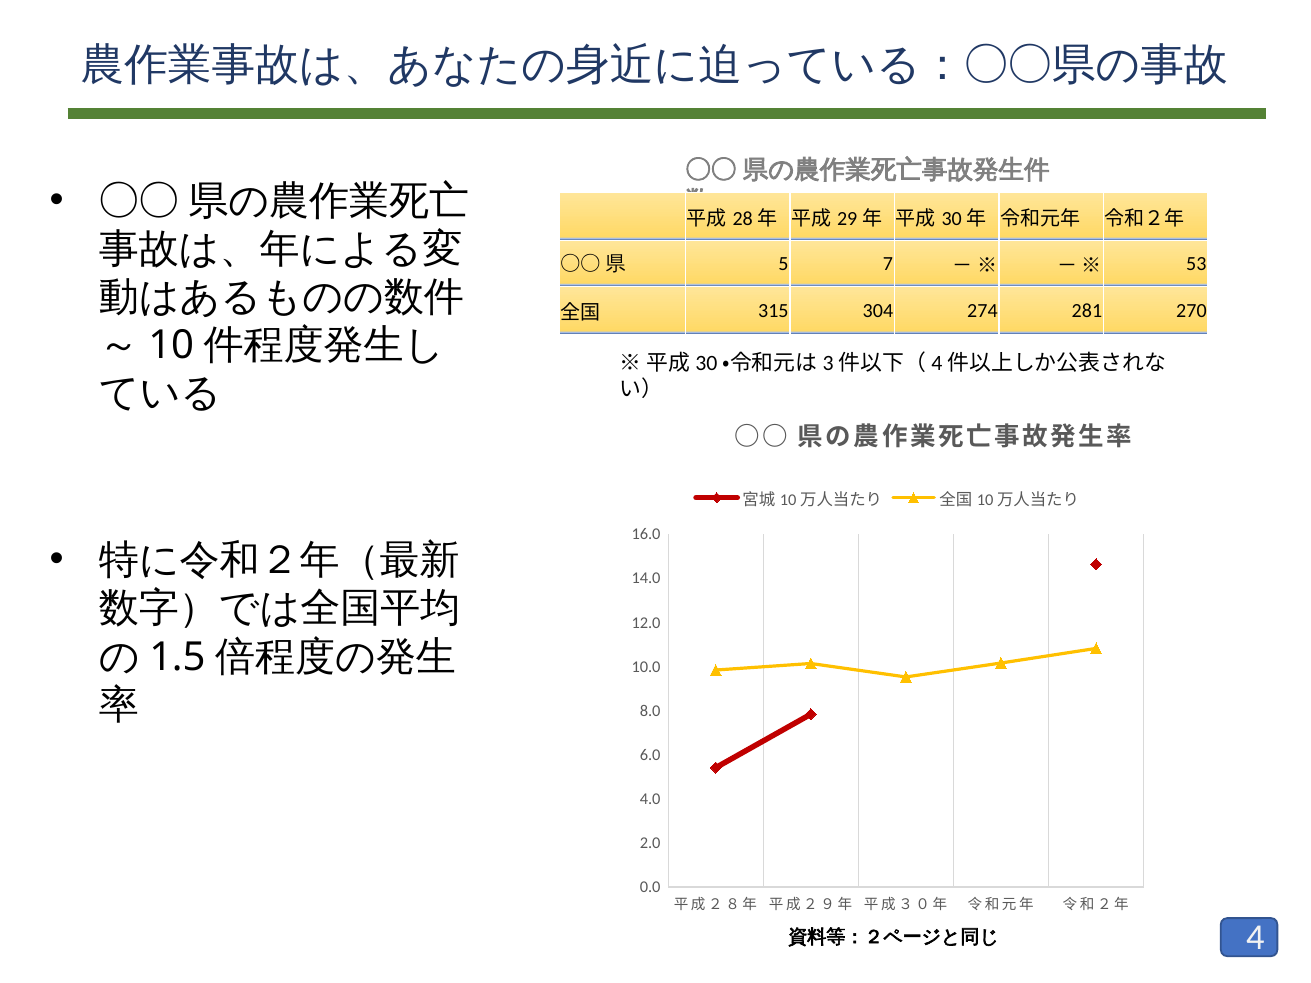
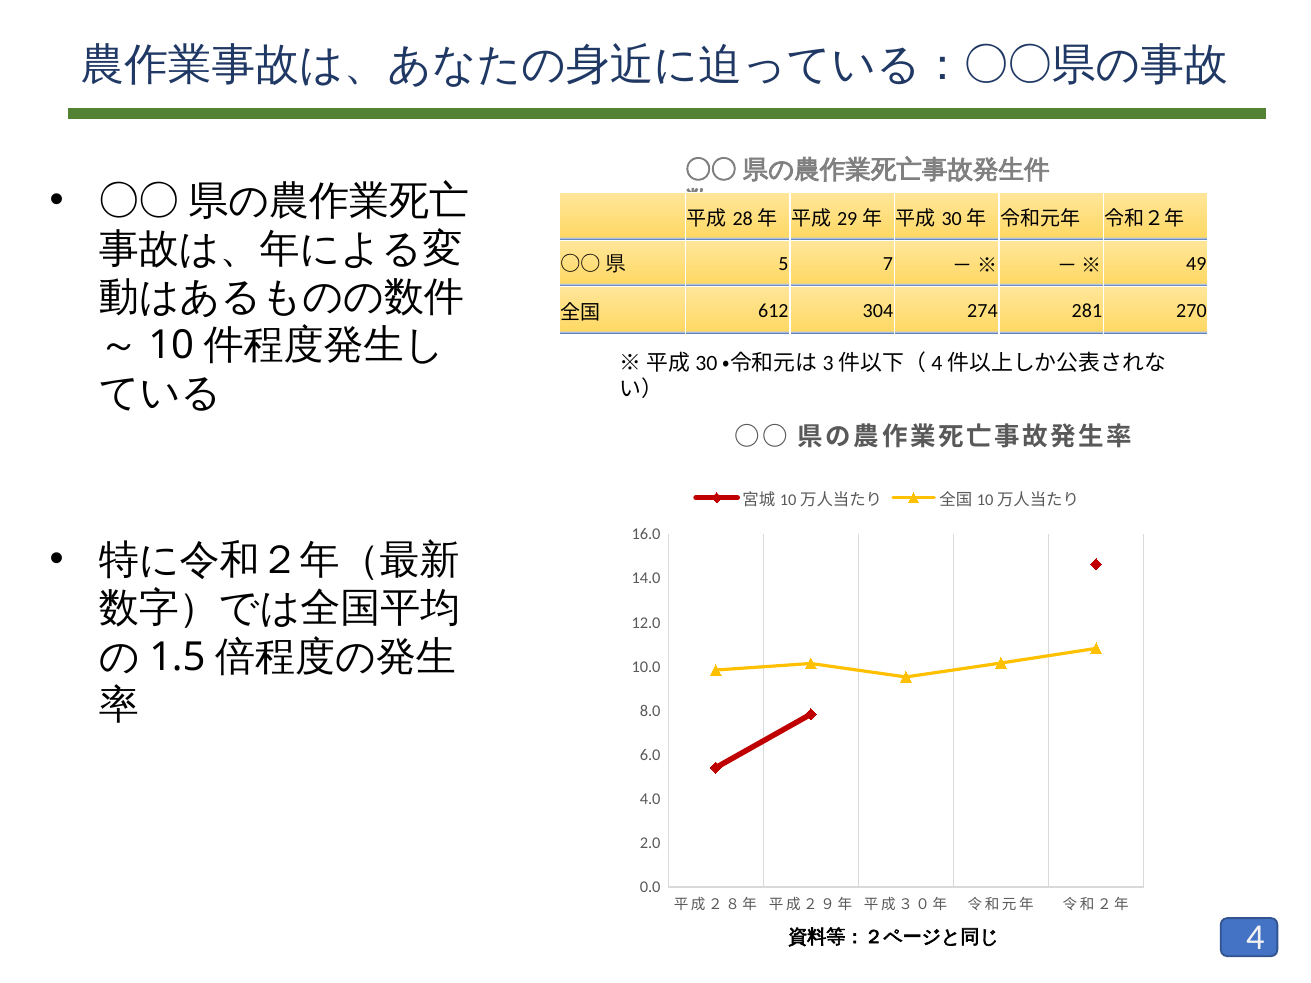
53: 53 -> 49
315: 315 -> 612
